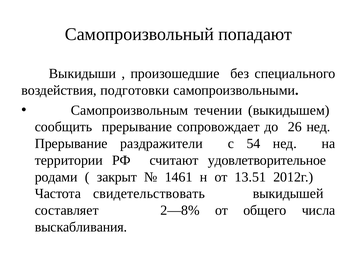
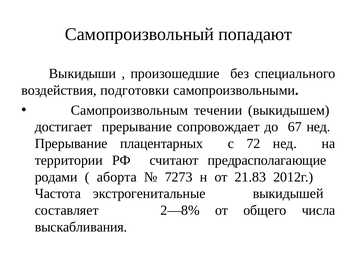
сообщить: сообщить -> достигает
26: 26 -> 67
раздражители: раздражители -> плацентарных
54: 54 -> 72
удовлетворительное: удовлетворительное -> предрасполагающие
закрыт: закрыт -> аборта
1461: 1461 -> 7273
13.51: 13.51 -> 21.83
свидетельствовать: свидетельствовать -> экстрогенитальные
